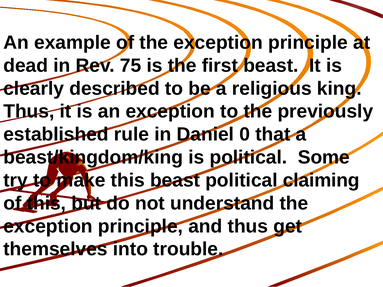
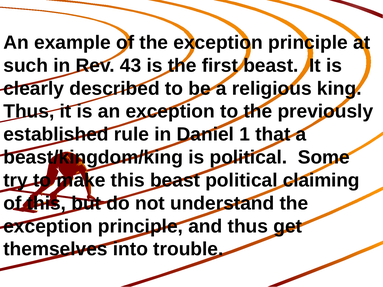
dead: dead -> such
75: 75 -> 43
0: 0 -> 1
